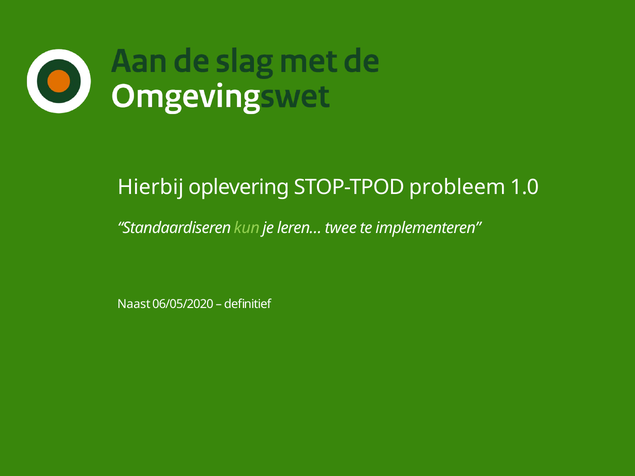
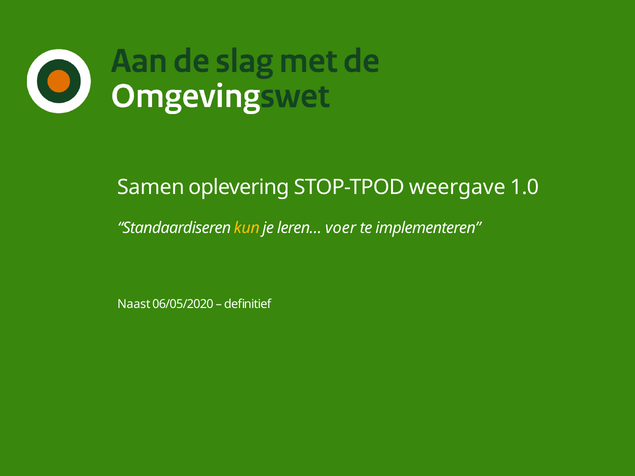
Hierbij: Hierbij -> Samen
probleem: probleem -> weergave
kun colour: light green -> yellow
twee: twee -> voer
